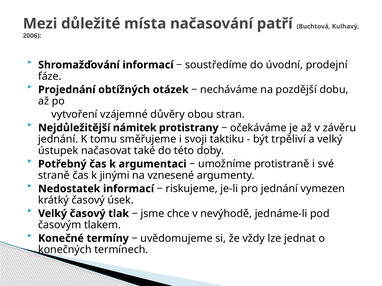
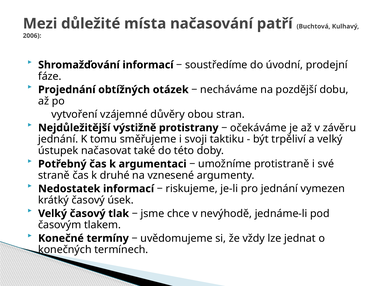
námitek: námitek -> výstižně
jinými: jinými -> druhé
